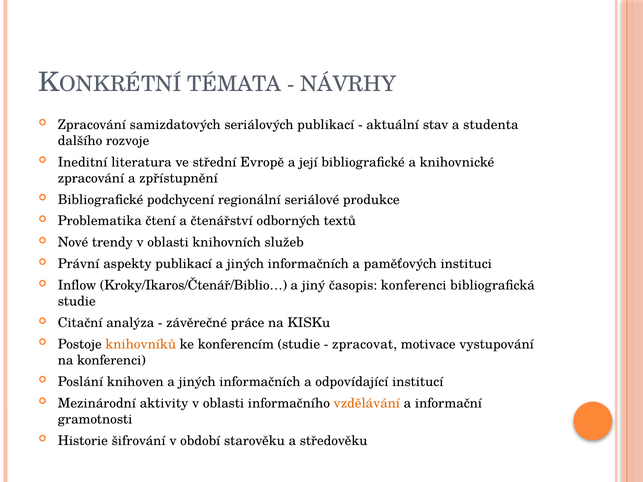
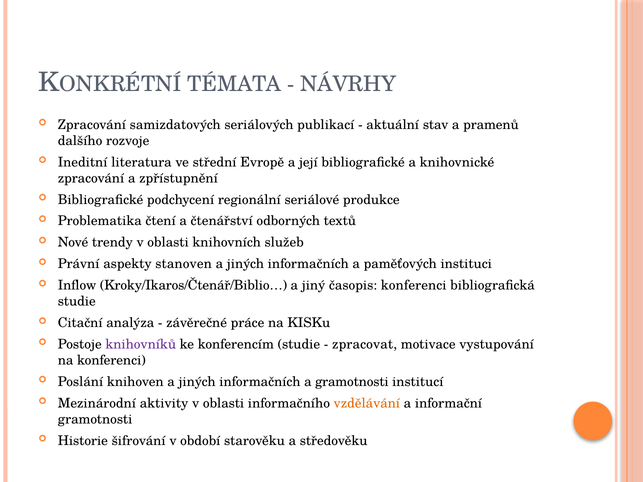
studenta: studenta -> pramenů
aspekty publikací: publikací -> stanoven
knihovníků colour: orange -> purple
a odpovídající: odpovídající -> gramotnosti
